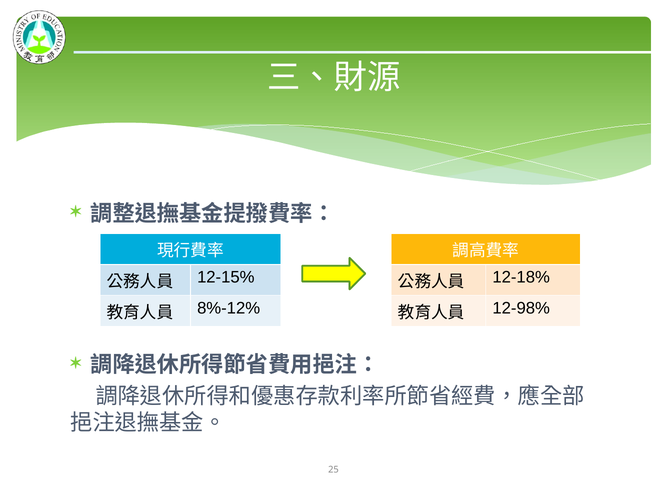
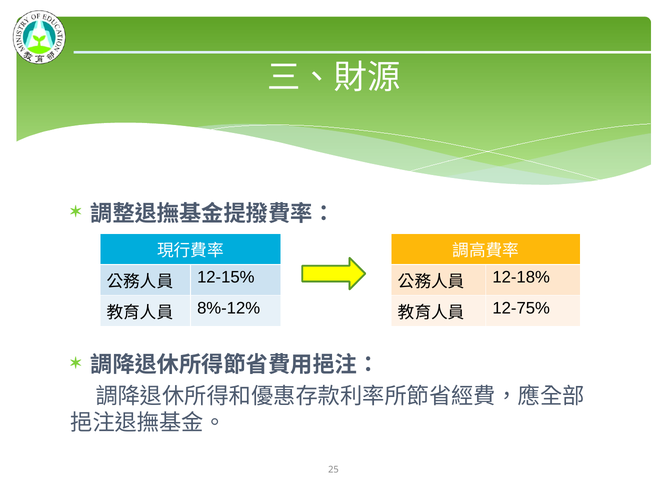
12-98%: 12-98% -> 12-75%
